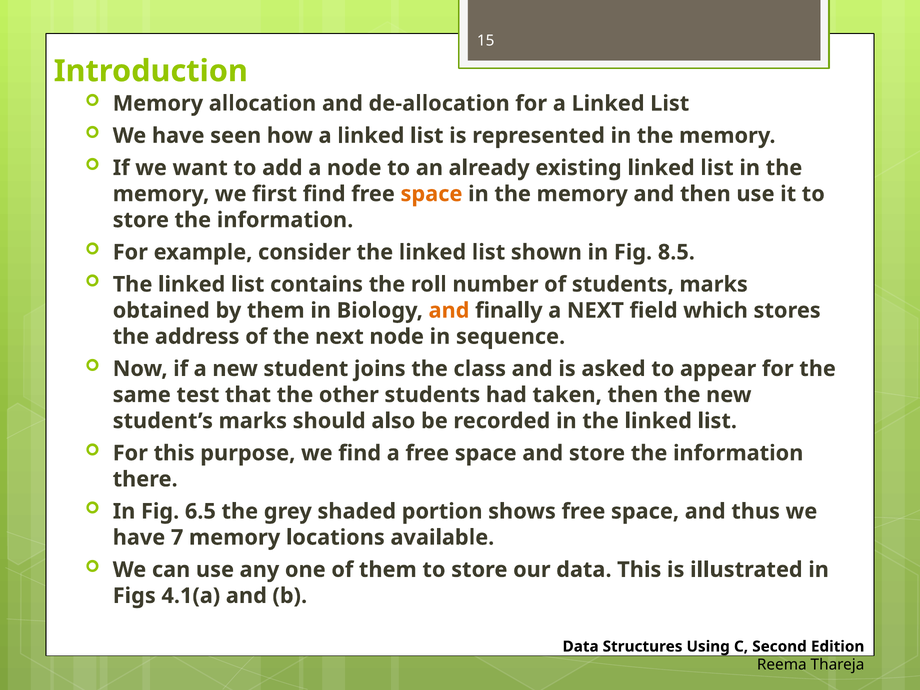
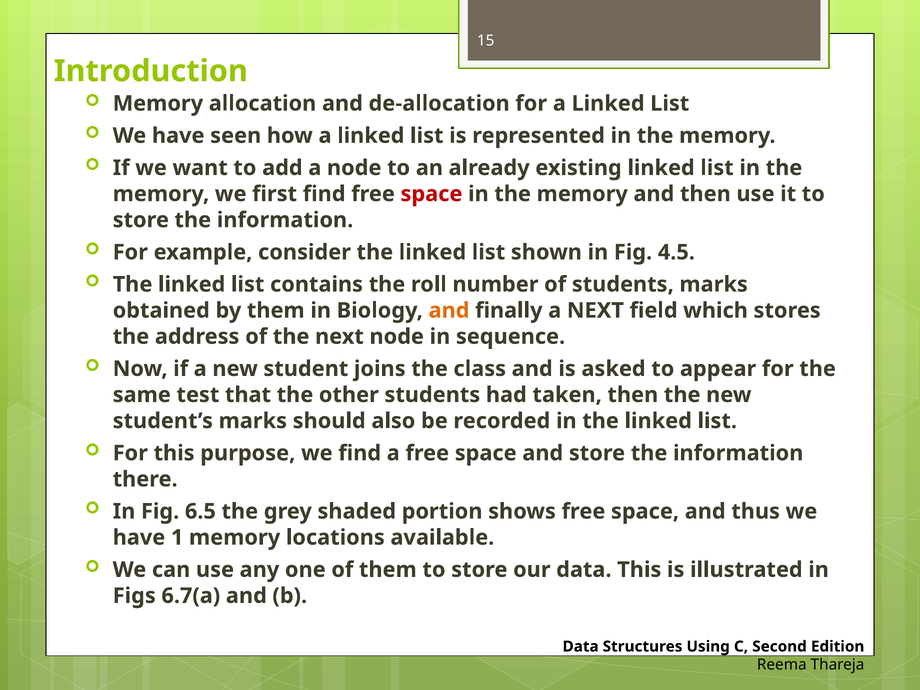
space at (431, 194) colour: orange -> red
8.5: 8.5 -> 4.5
7: 7 -> 1
4.1(a: 4.1(a -> 6.7(a
